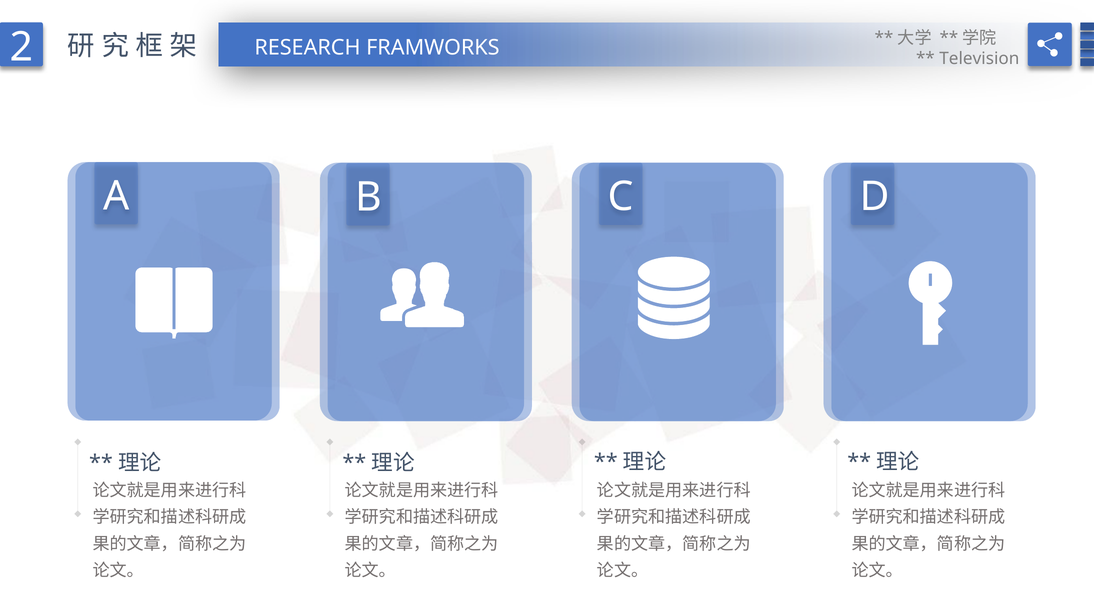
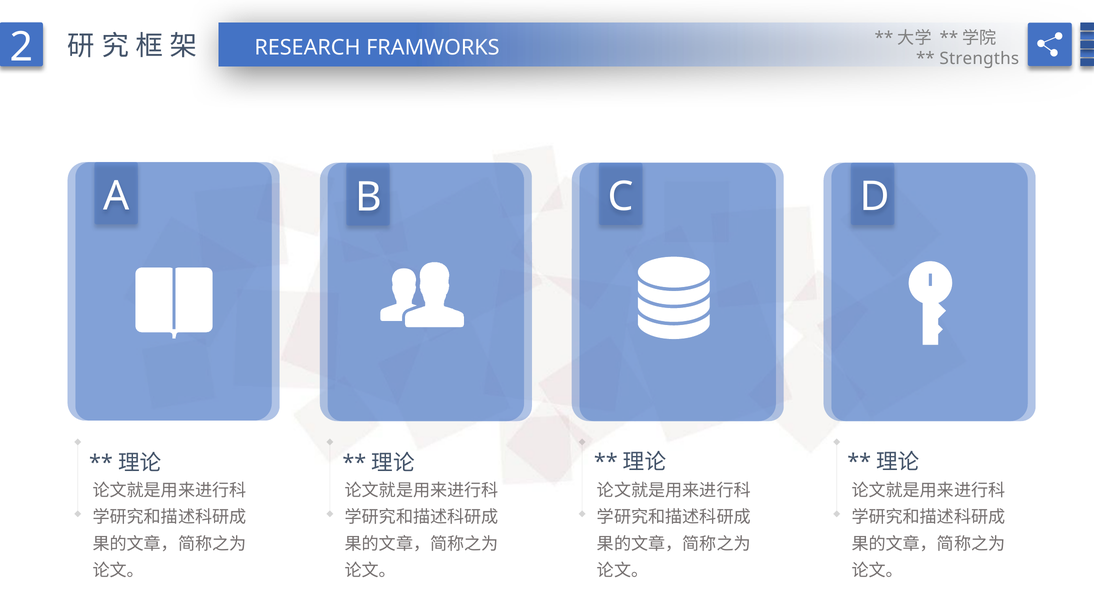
Television: Television -> Strengths
